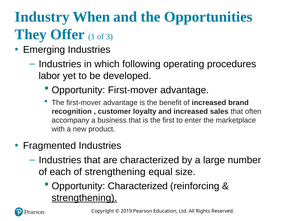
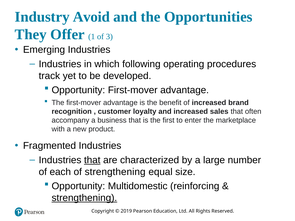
When: When -> Avoid
labor: labor -> track
that at (92, 160) underline: none -> present
Opportunity Characterized: Characterized -> Multidomestic
